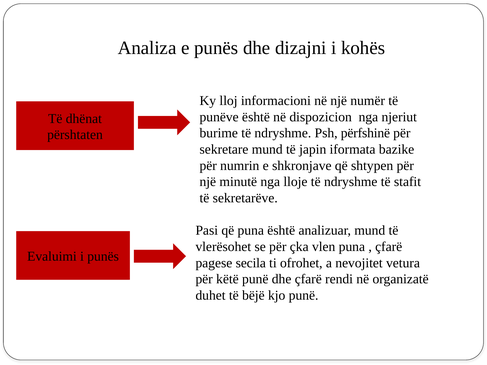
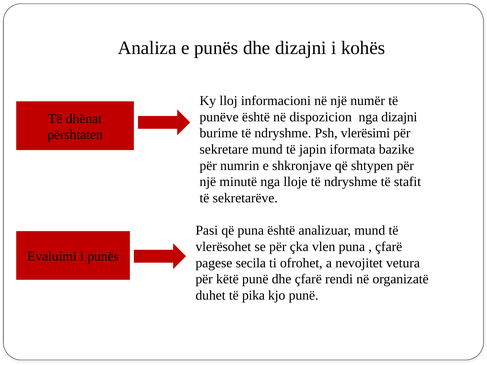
nga njeriut: njeriut -> dizajni
përfshinë: përfshinë -> vlerësimi
bëjë: bëjë -> pika
